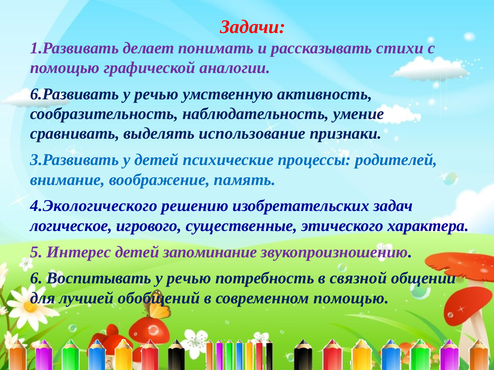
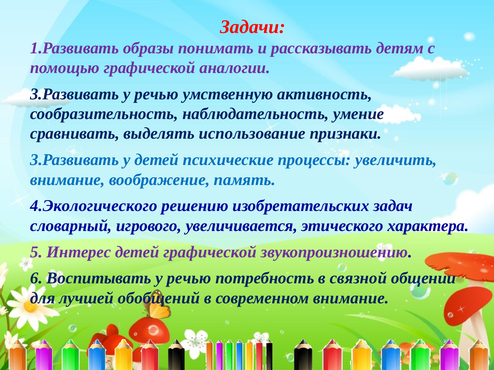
делает: делает -> образы
стихи: стихи -> детям
6.Развивать at (75, 94): 6.Развивать -> 3.Развивать
родителей: родителей -> увеличить
логическое: логическое -> словарный
существенные: существенные -> увеличивается
детей запоминание: запоминание -> графической
современном помощью: помощью -> внимание
